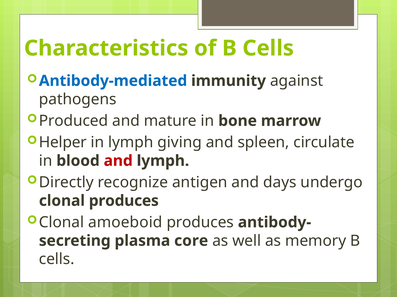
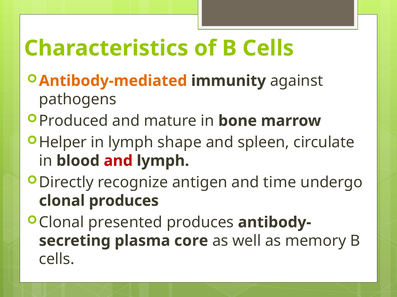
Antibody-mediated colour: blue -> orange
giving: giving -> shape
days: days -> time
amoeboid: amoeboid -> presented
